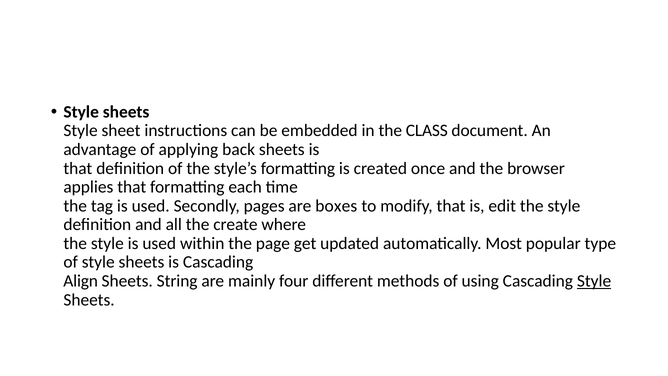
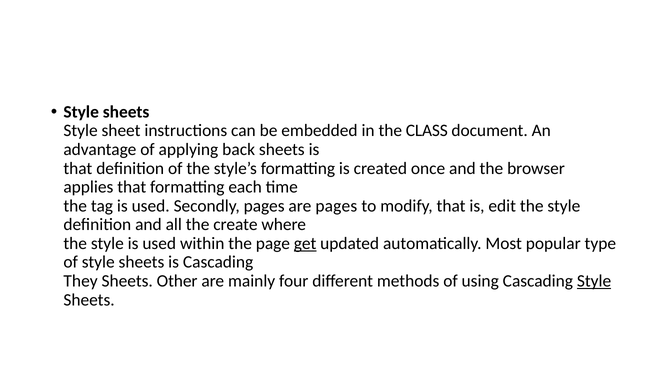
are boxes: boxes -> pages
get underline: none -> present
Align: Align -> They
String: String -> Other
